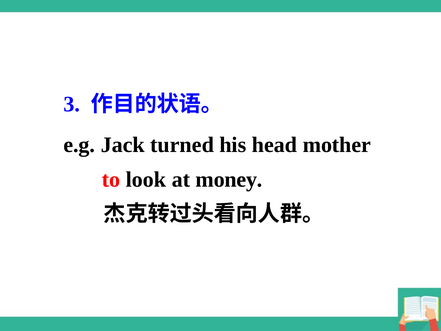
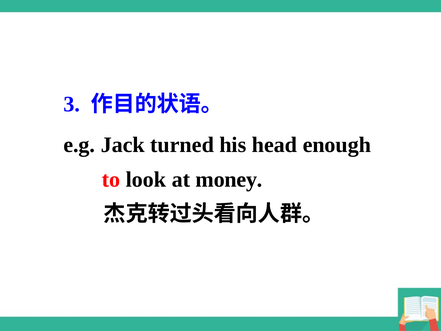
mother: mother -> enough
